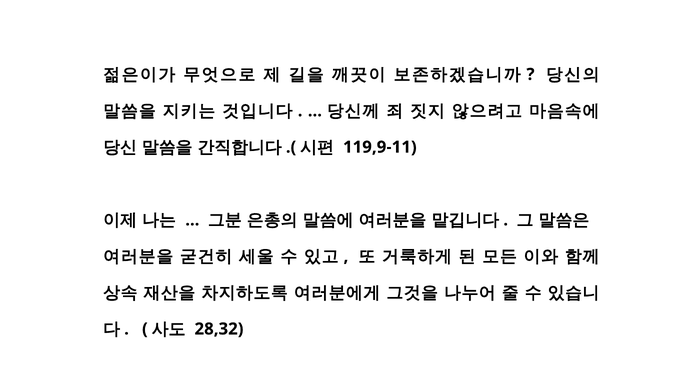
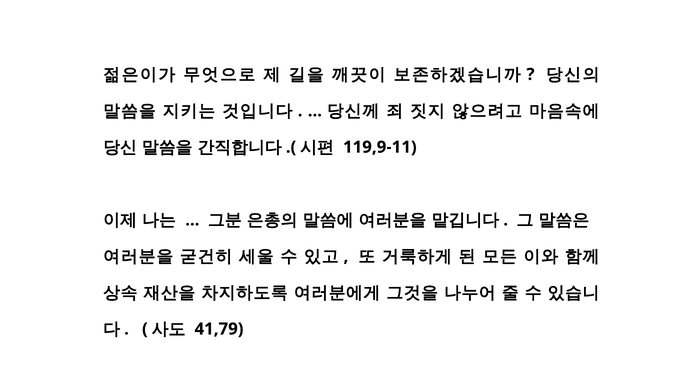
28,32: 28,32 -> 41,79
